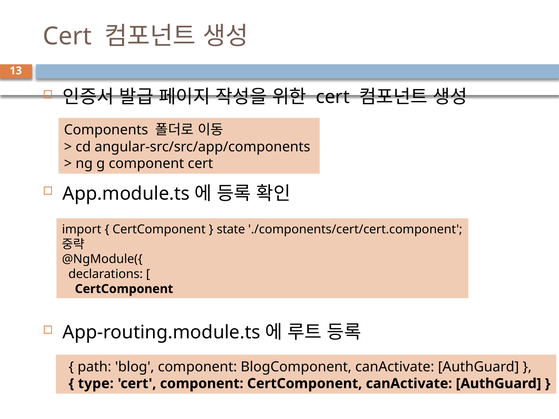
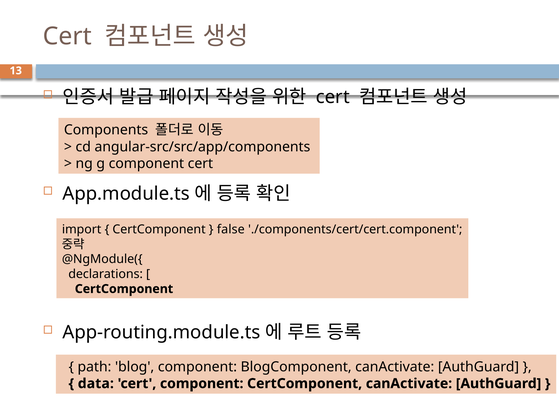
state: state -> false
type: type -> data
